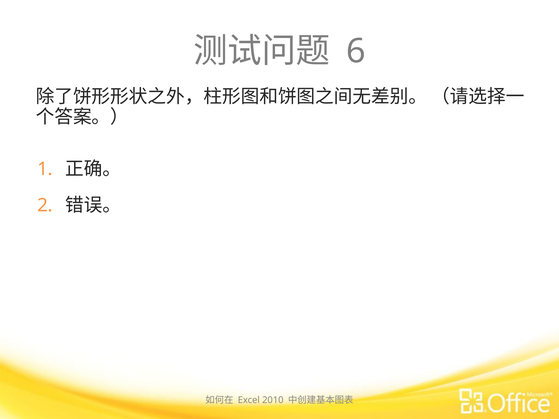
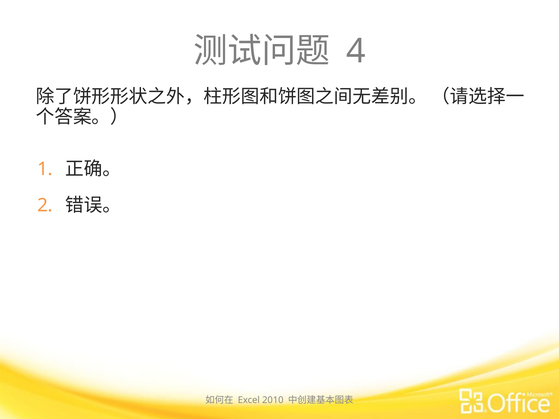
6: 6 -> 4
